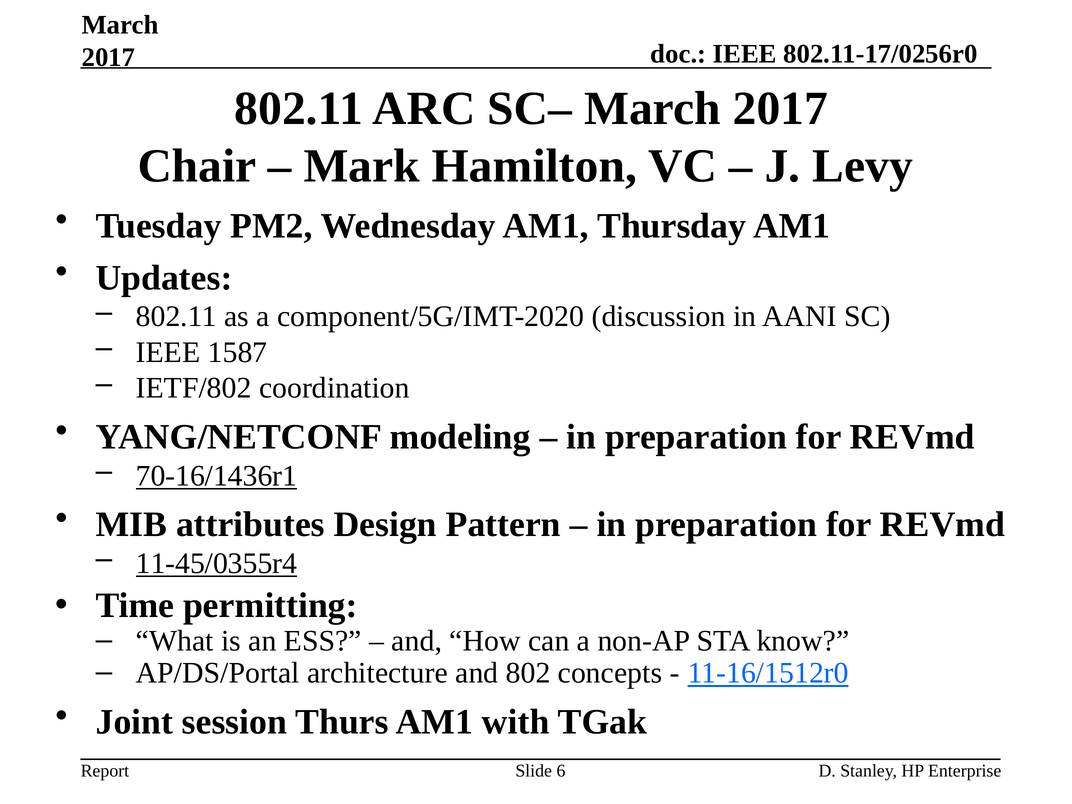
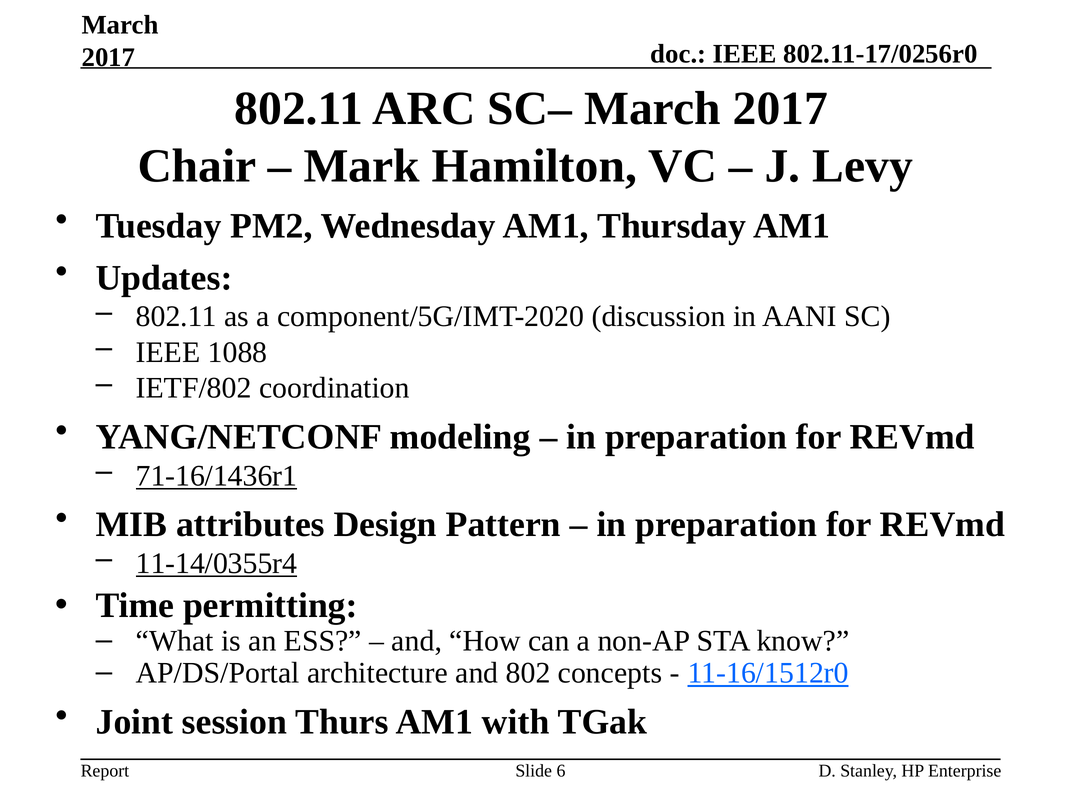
1587: 1587 -> 1088
70-16/1436r1: 70-16/1436r1 -> 71-16/1436r1
11-45/0355r4: 11-45/0355r4 -> 11-14/0355r4
